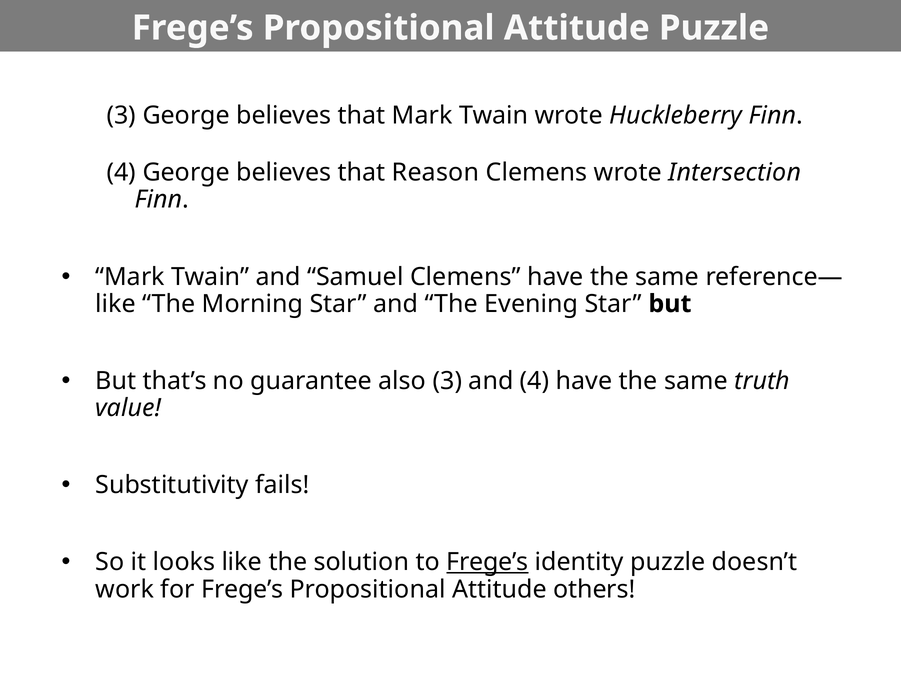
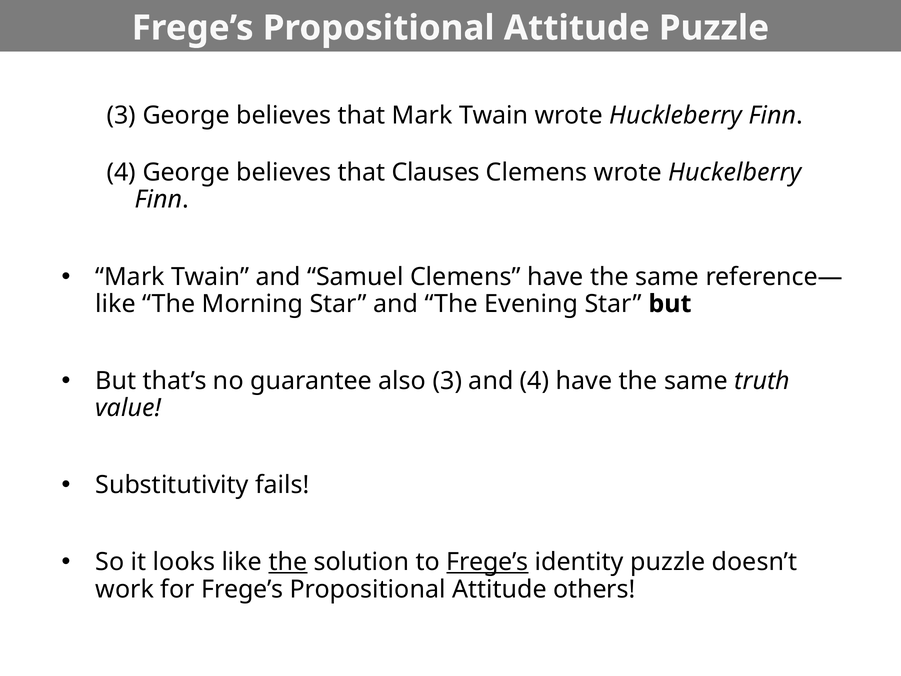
Reason: Reason -> Clauses
Intersection: Intersection -> Huckelberry
the at (288, 562) underline: none -> present
